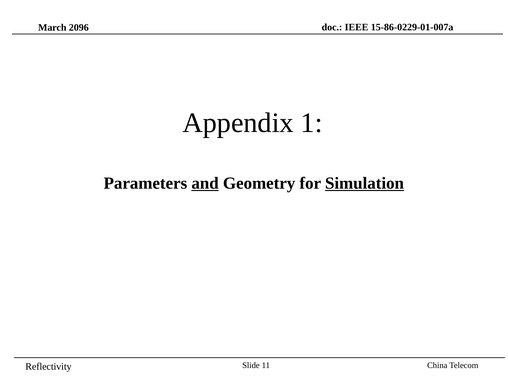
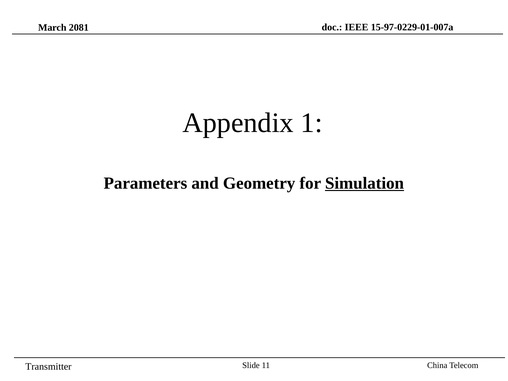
2096: 2096 -> 2081
15-86-0229-01-007a: 15-86-0229-01-007a -> 15-97-0229-01-007a
and underline: present -> none
Reflectivity: Reflectivity -> Transmitter
